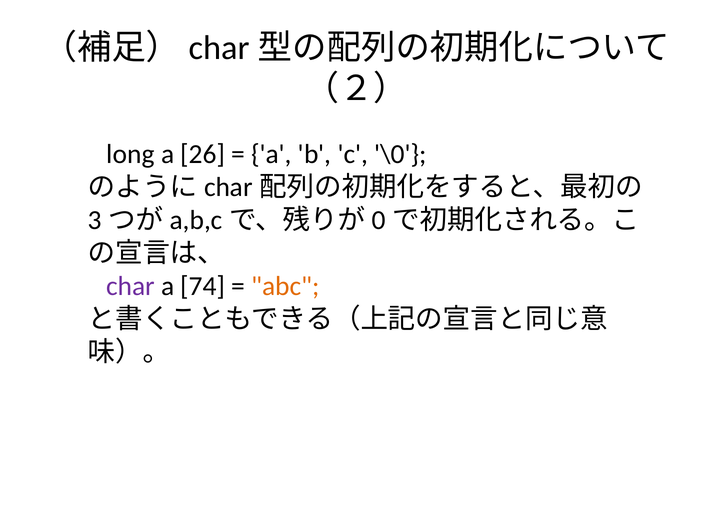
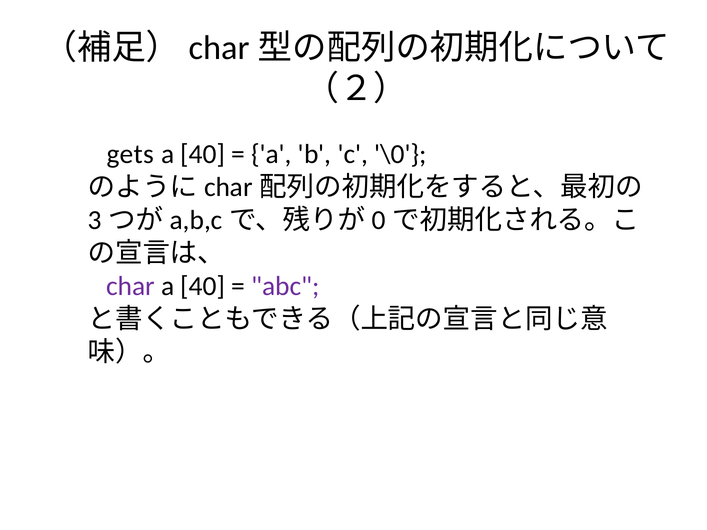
long: long -> gets
26 at (203, 154): 26 -> 40
74 at (203, 286): 74 -> 40
abc colour: orange -> purple
